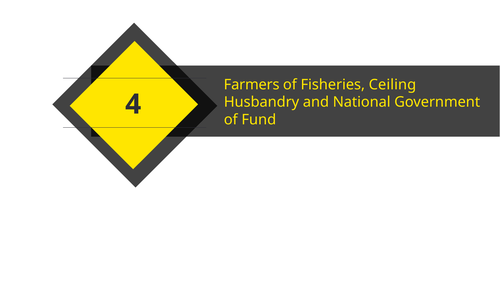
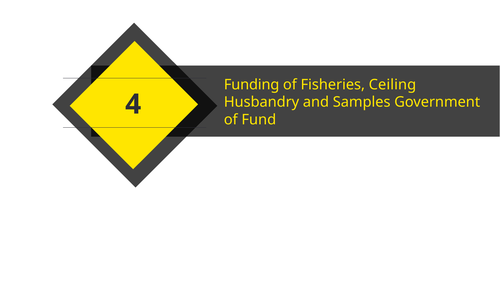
Farmers: Farmers -> Funding
National: National -> Samples
